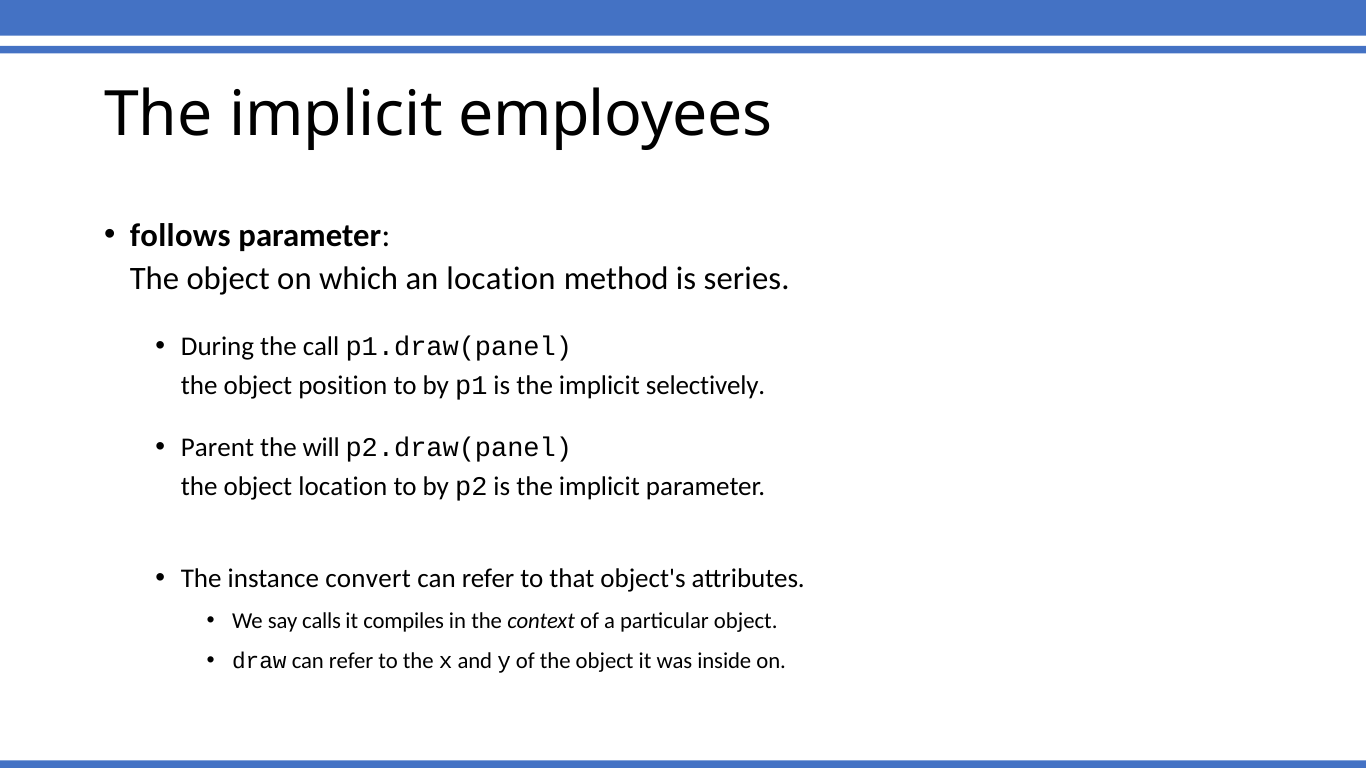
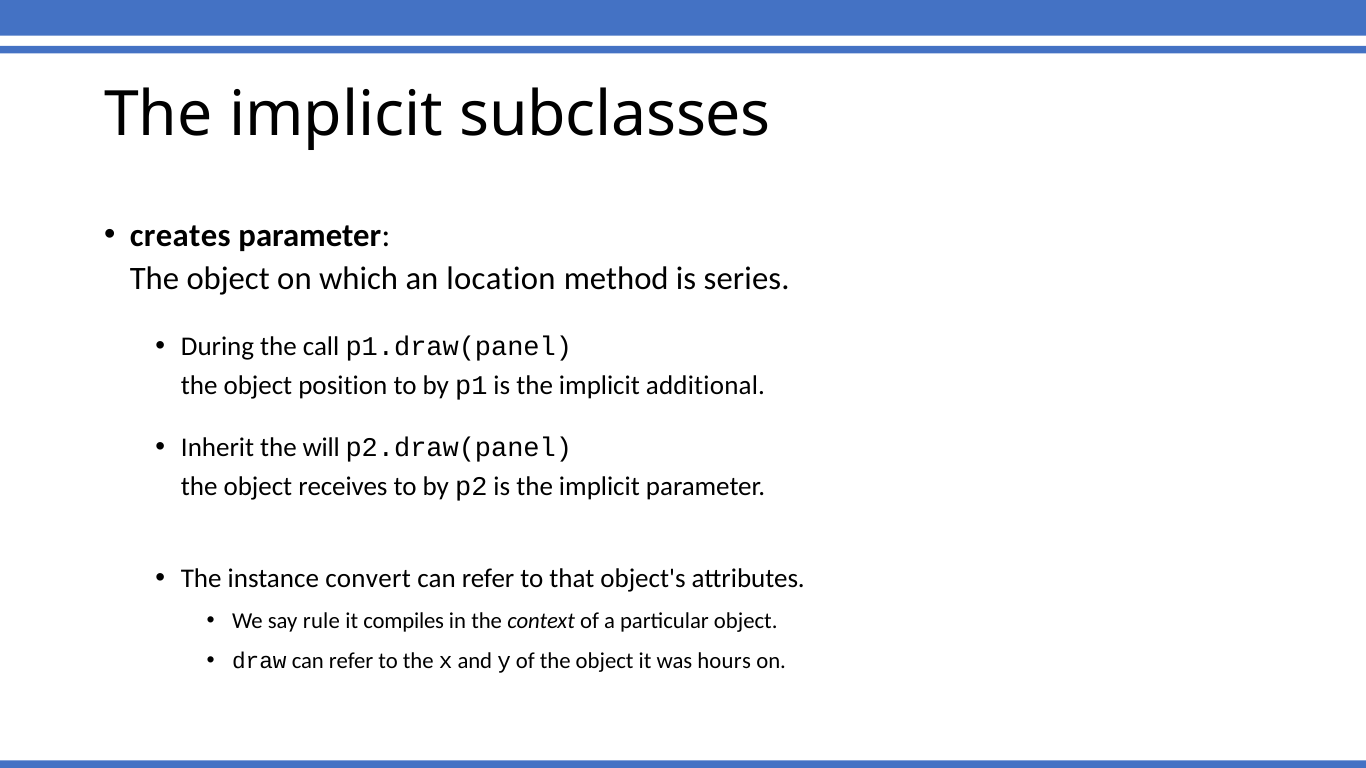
employees: employees -> subclasses
follows: follows -> creates
selectively: selectively -> additional
Parent: Parent -> Inherit
object location: location -> receives
calls: calls -> rule
inside: inside -> hours
